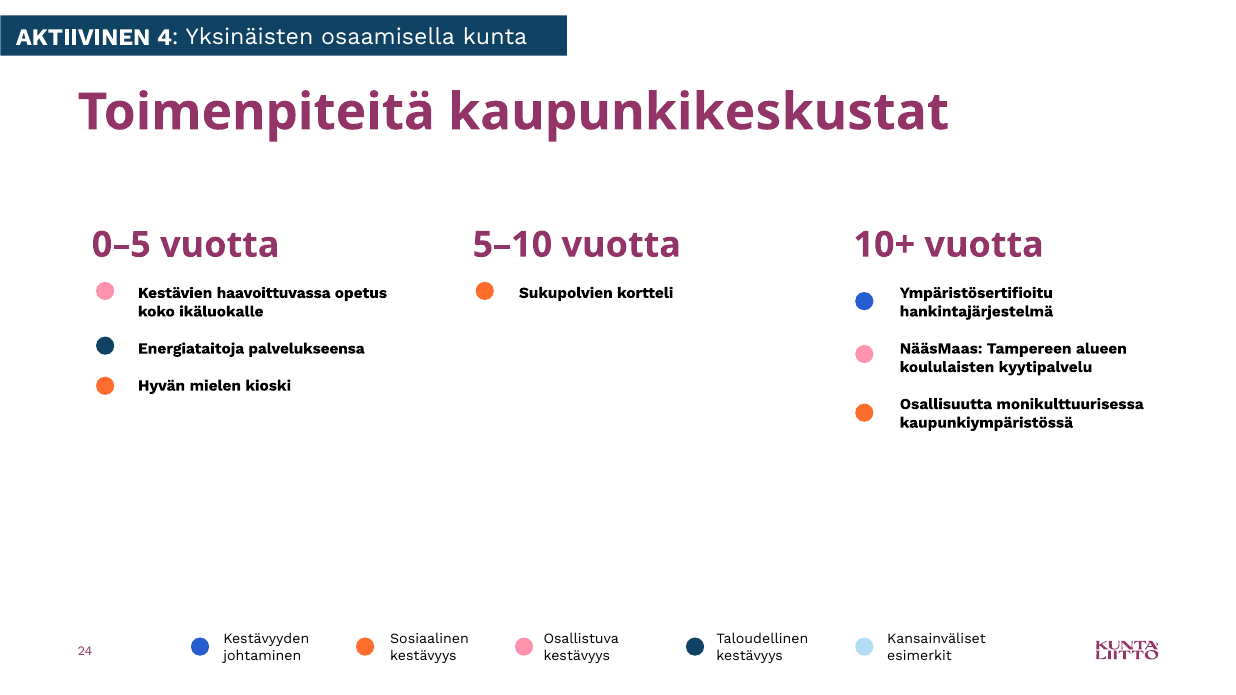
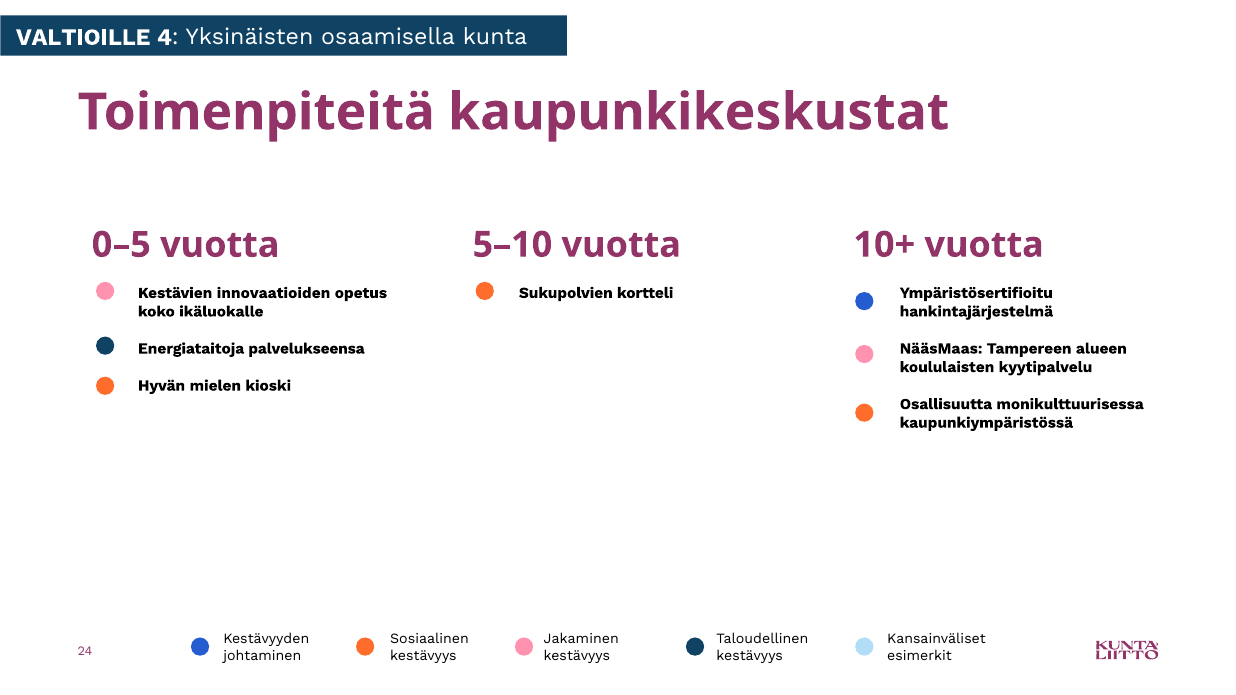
AKTIIVINEN: AKTIIVINEN -> VALTIOILLE
haavoittuvassa: haavoittuvassa -> innovaatioiden
Osallistuva: Osallistuva -> Jakaminen
